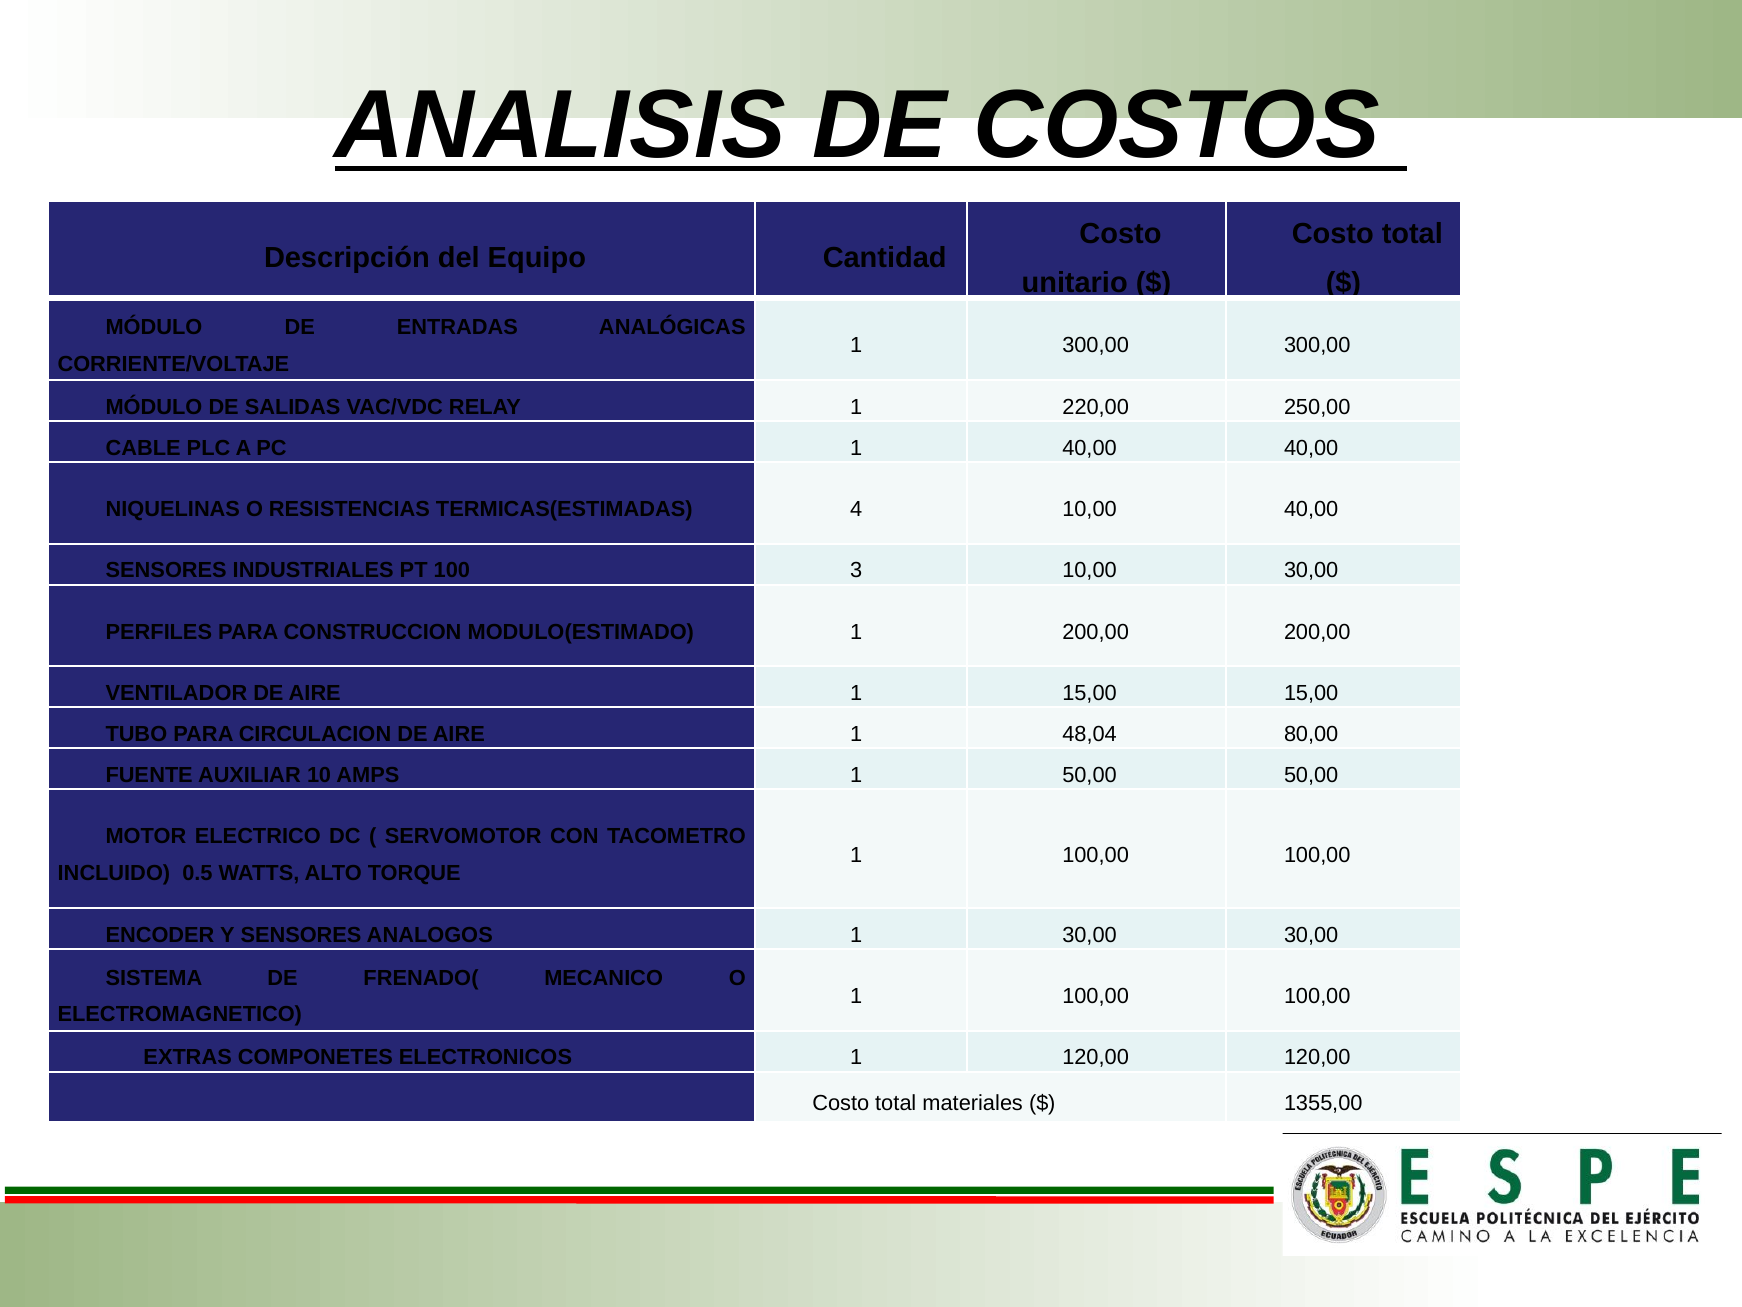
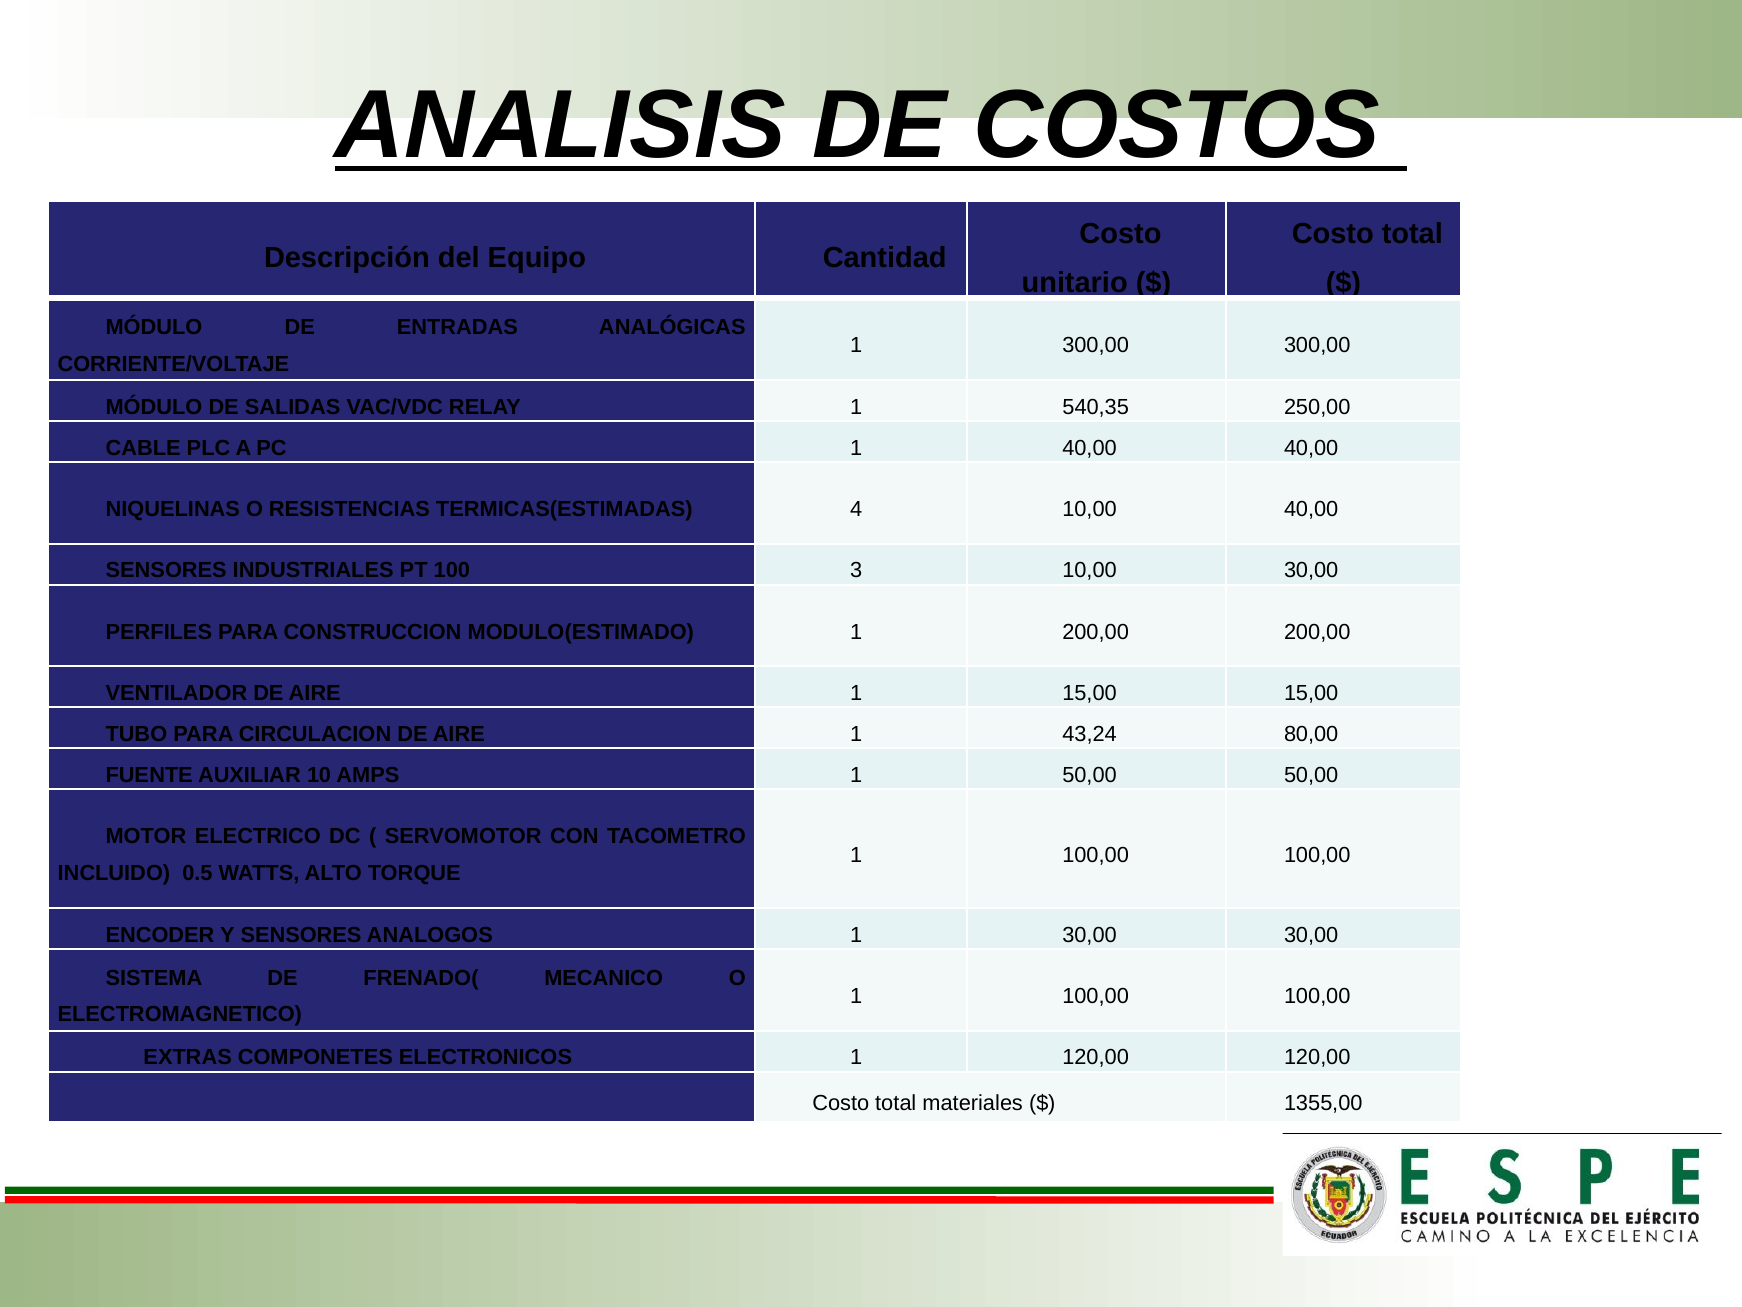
220,00: 220,00 -> 540,35
48,04: 48,04 -> 43,24
